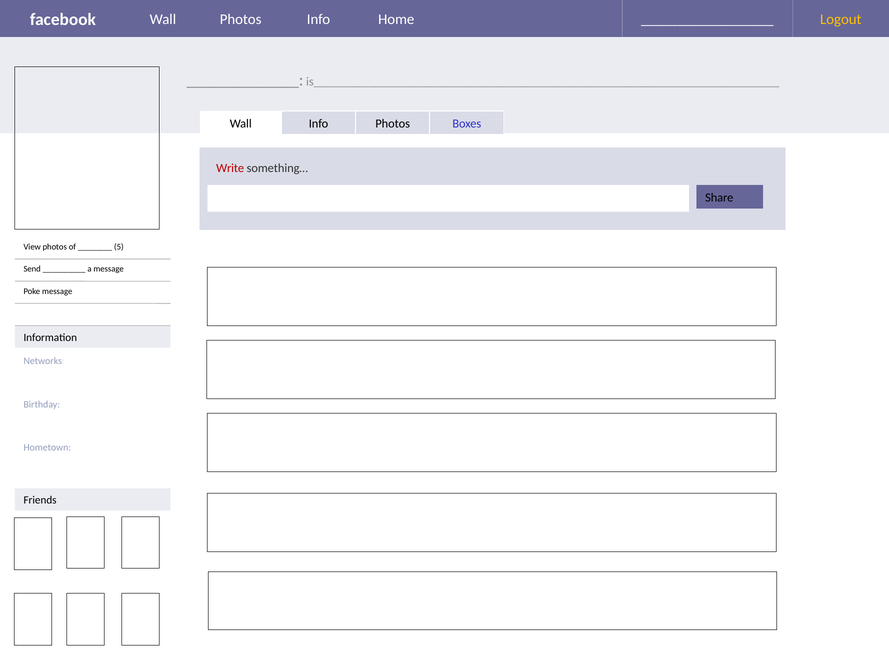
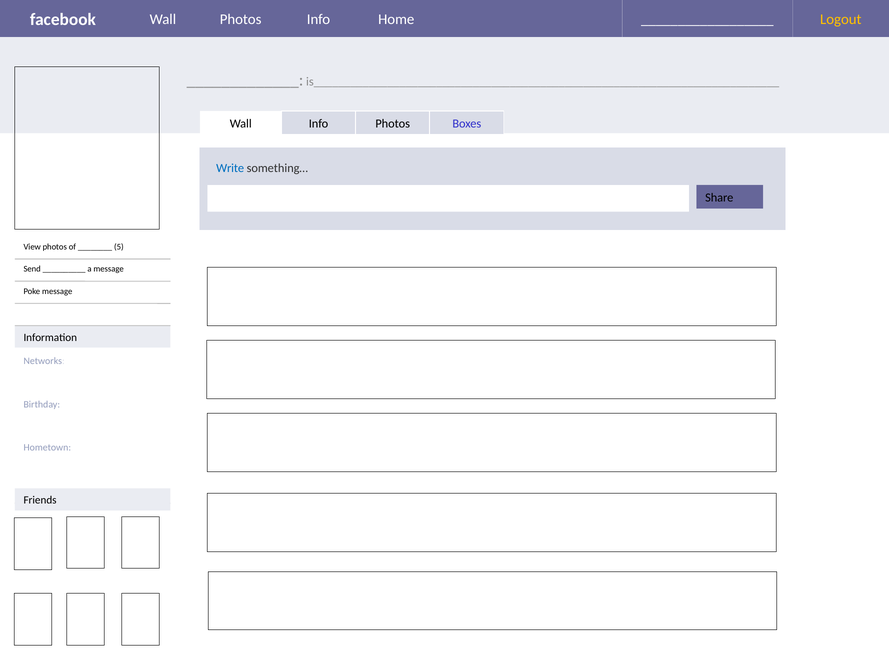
Write colour: red -> blue
